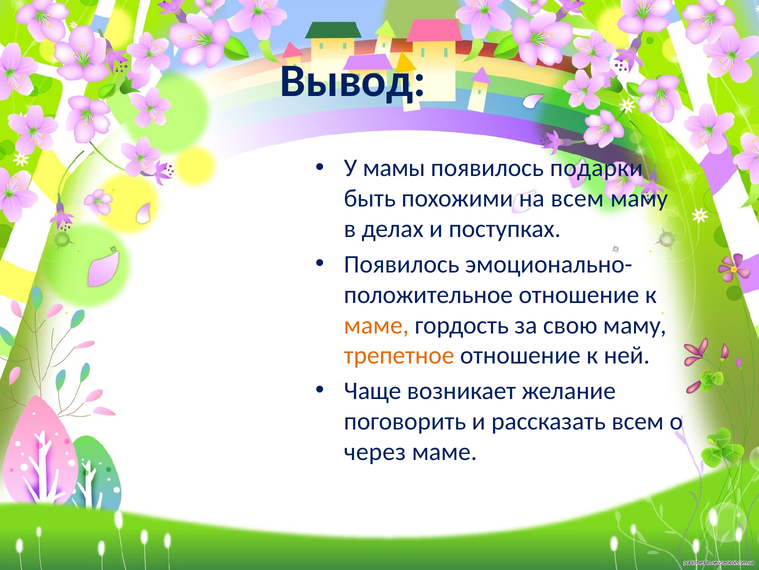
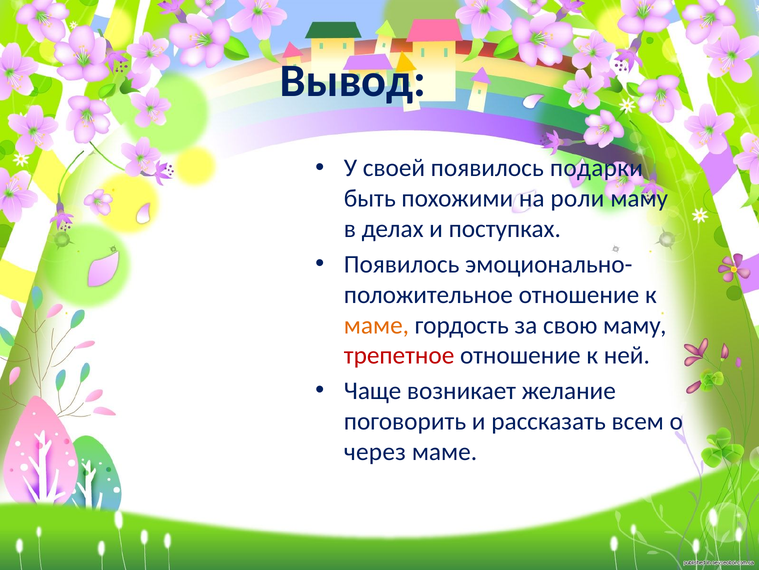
мамы: мамы -> своей
на всем: всем -> роли
трепетное colour: orange -> red
